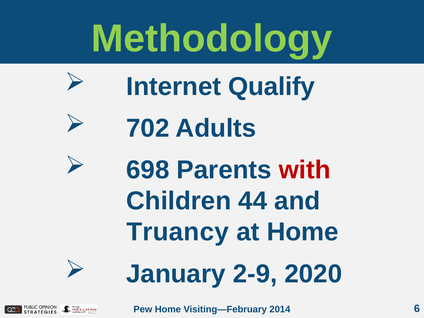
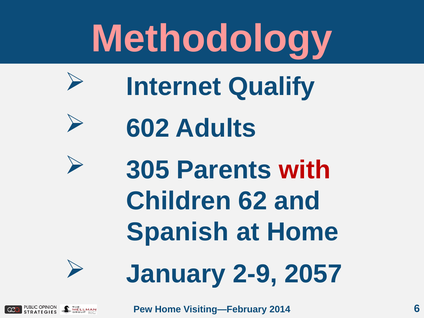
Methodology colour: light green -> pink
702: 702 -> 602
698: 698 -> 305
44: 44 -> 62
Truancy: Truancy -> Spanish
2020: 2020 -> 2057
